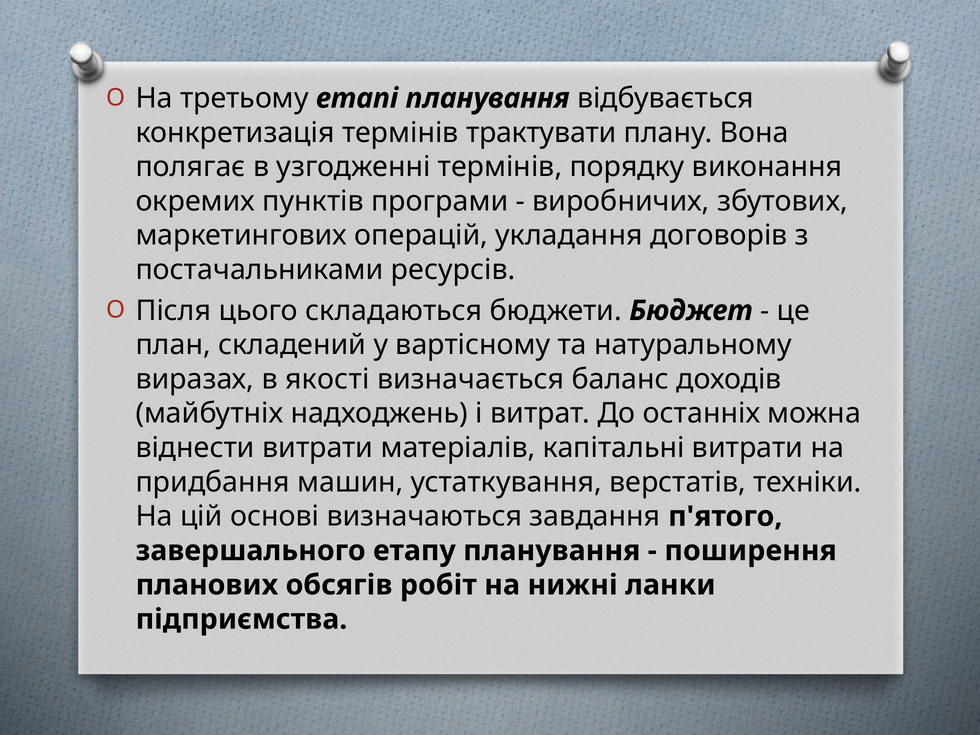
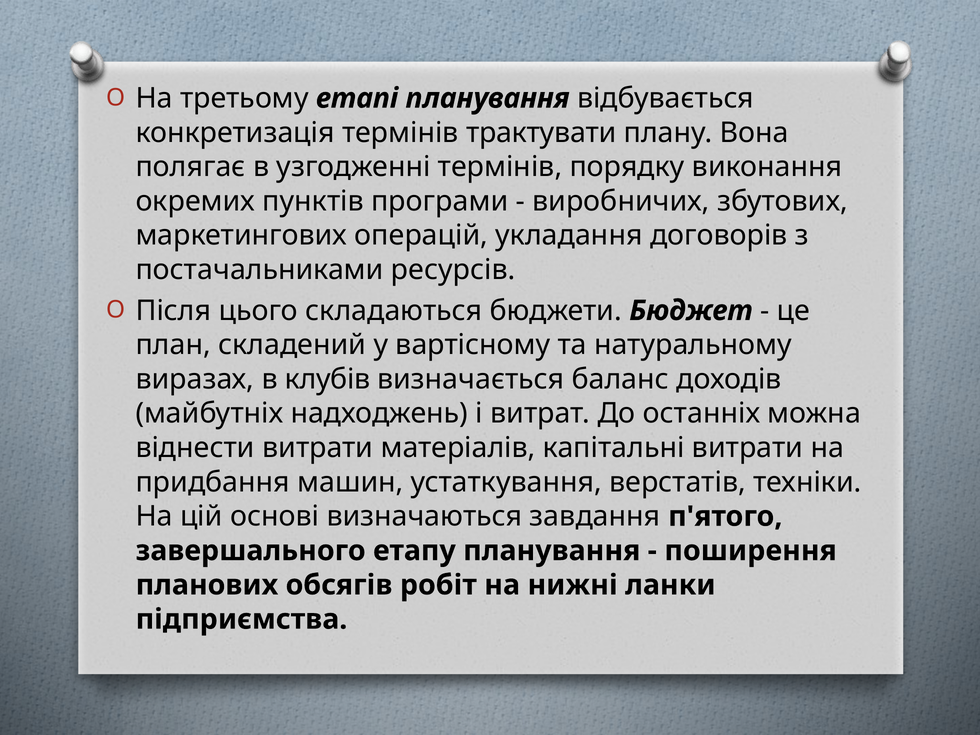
якості: якості -> клубів
